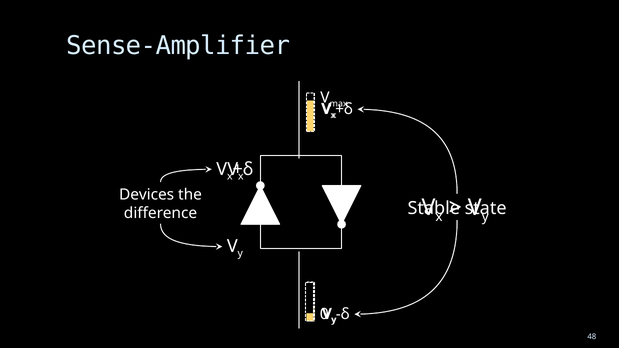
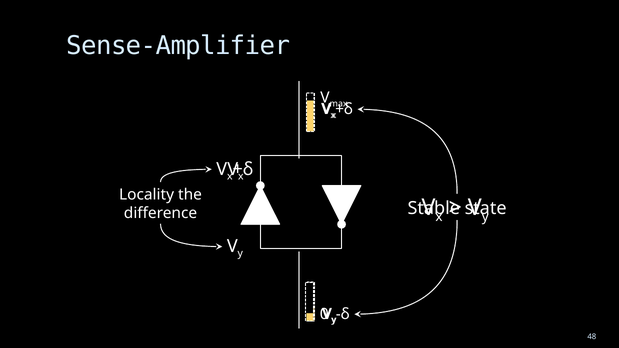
Devices: Devices -> Locality
